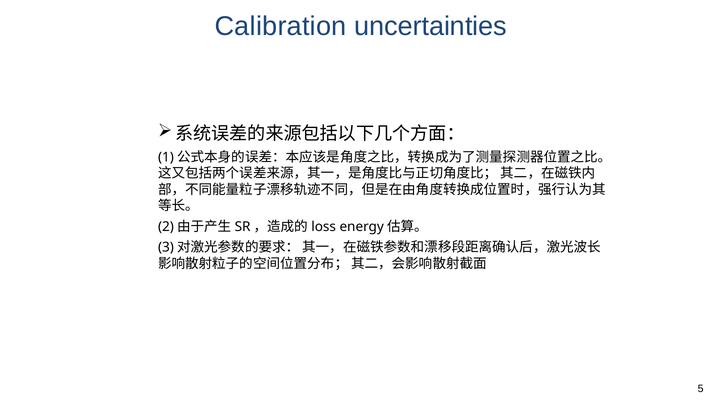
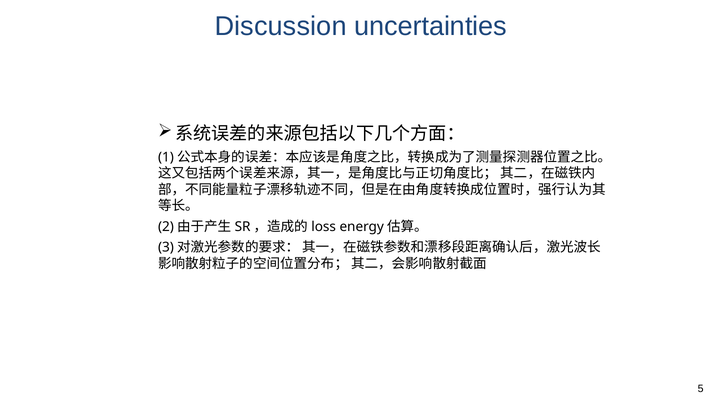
Calibration: Calibration -> Discussion
